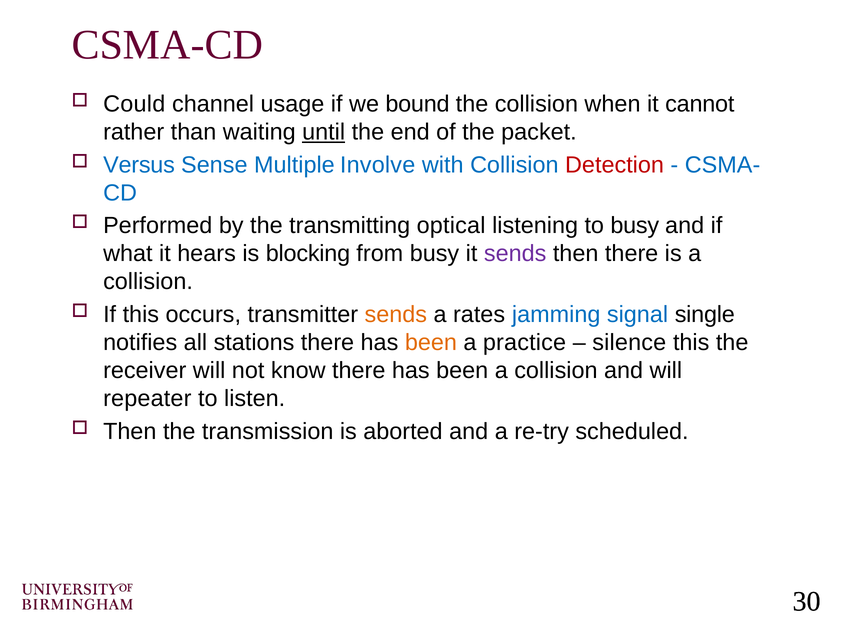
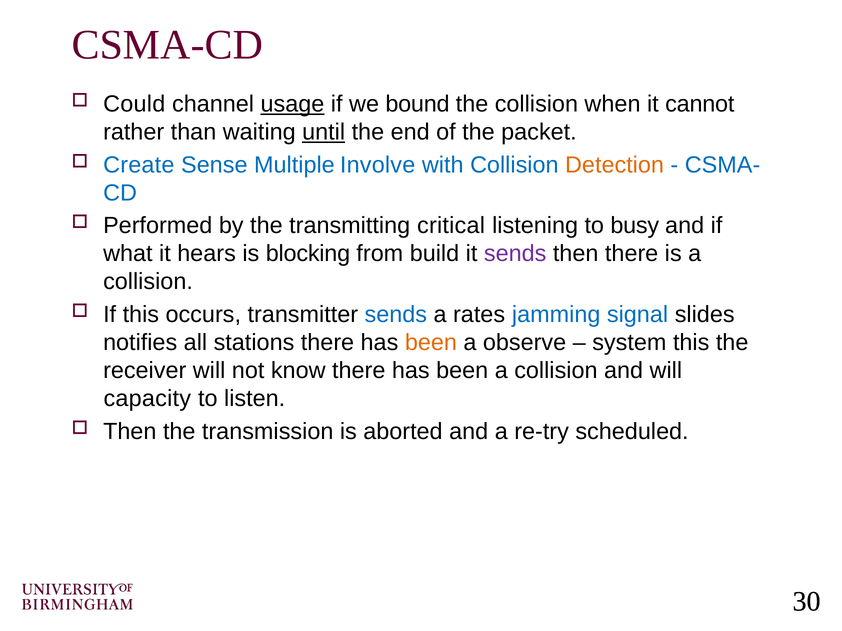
usage underline: none -> present
Versus: Versus -> Create
Detection colour: red -> orange
optical: optical -> critical
from busy: busy -> build
sends at (396, 315) colour: orange -> blue
single: single -> slides
practice: practice -> observe
silence: silence -> system
repeater: repeater -> capacity
